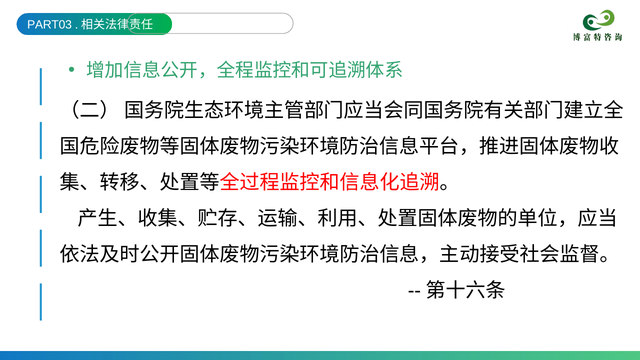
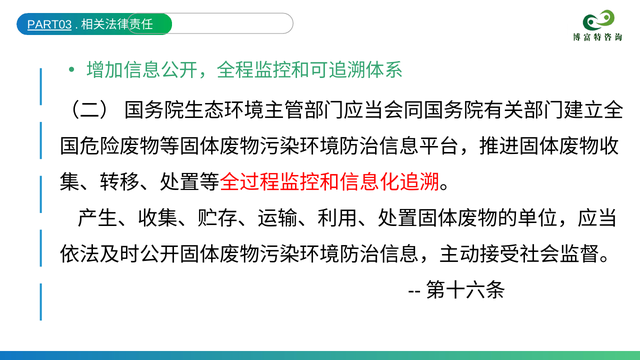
PART03 underline: none -> present
